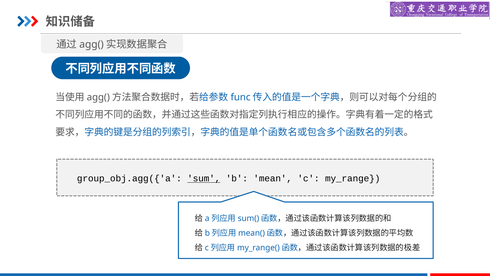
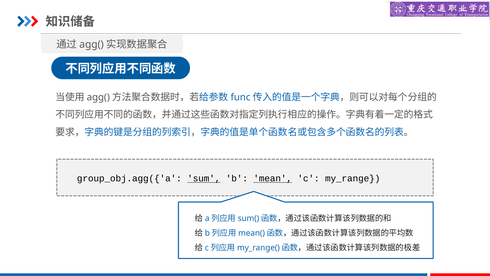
mean underline: none -> present
